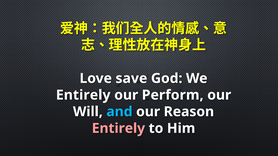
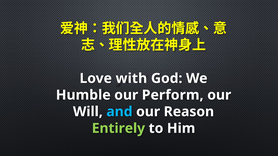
save: save -> with
Entirely at (83, 95): Entirely -> Humble
Entirely at (118, 129) colour: pink -> light green
